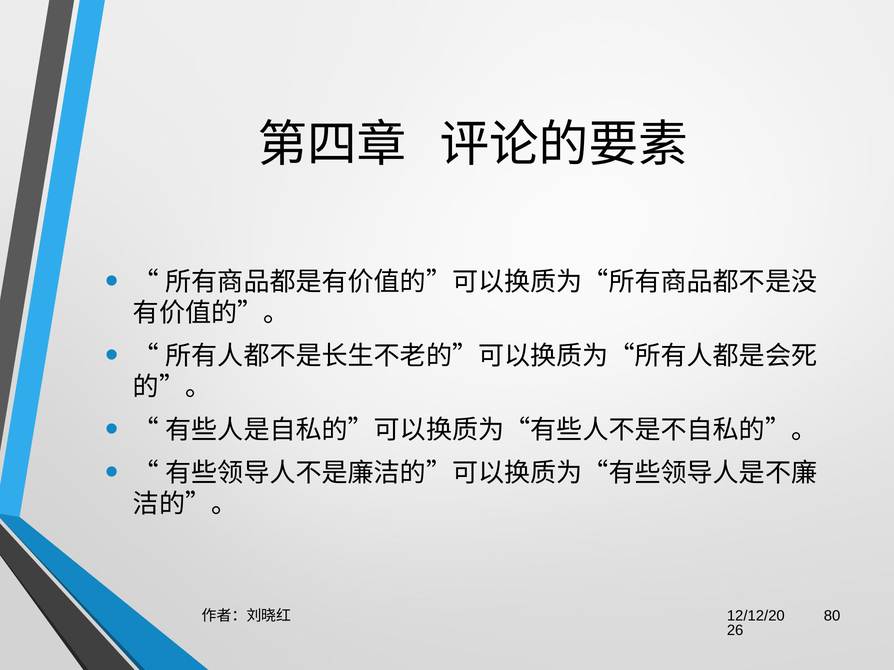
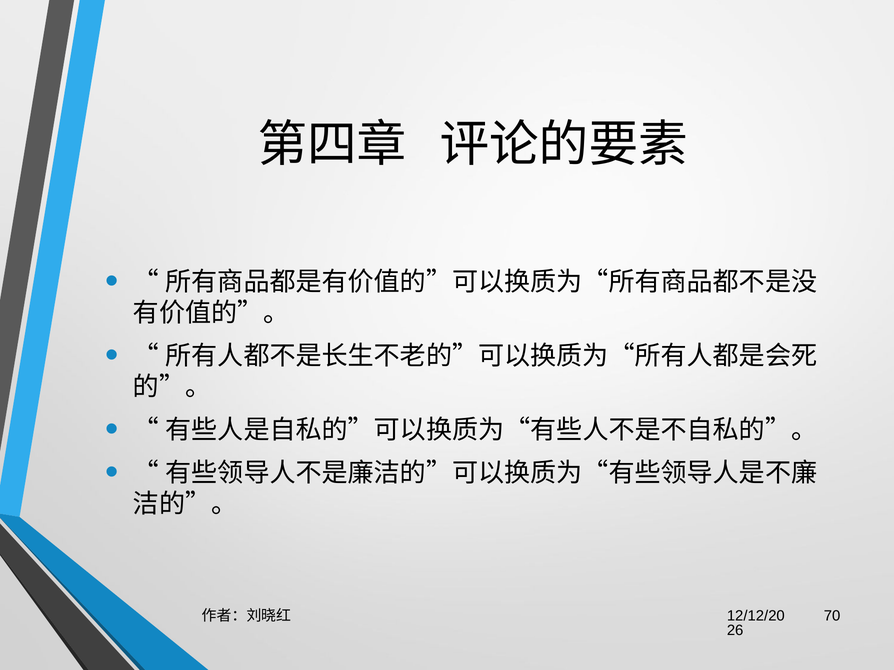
80: 80 -> 70
